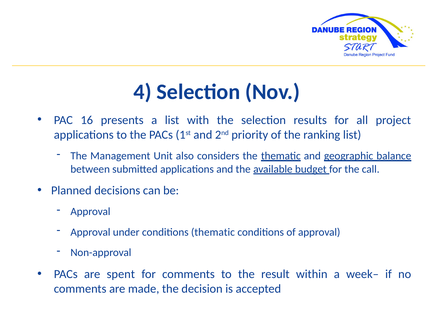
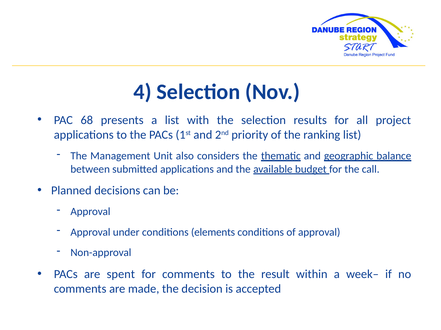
16: 16 -> 68
conditions thematic: thematic -> elements
